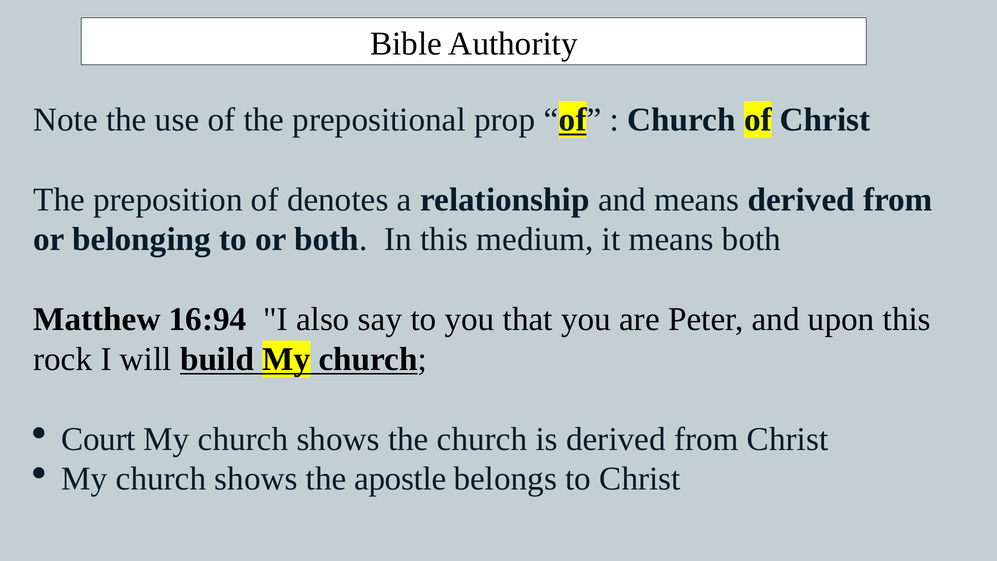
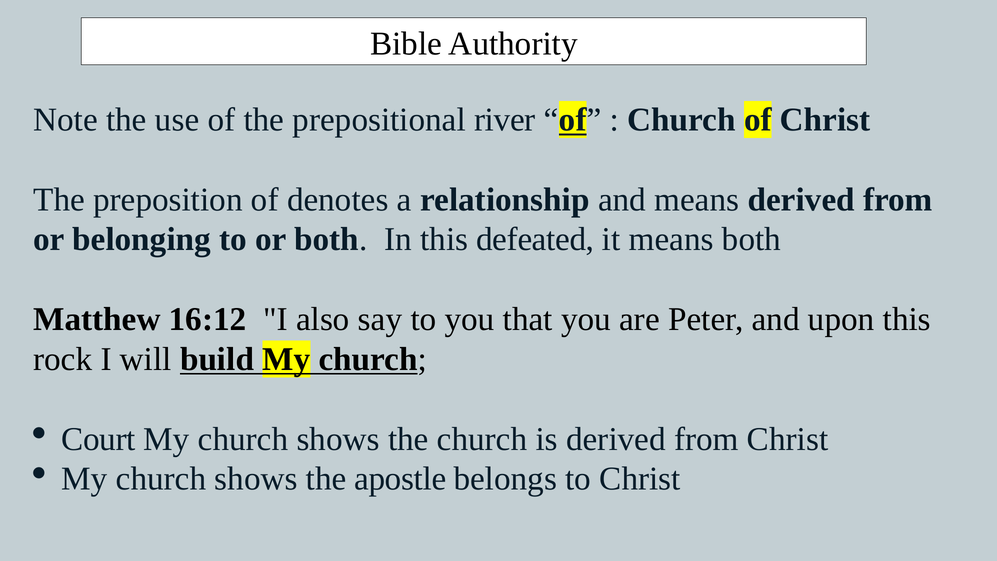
prop: prop -> river
medium: medium -> defeated
16:94: 16:94 -> 16:12
